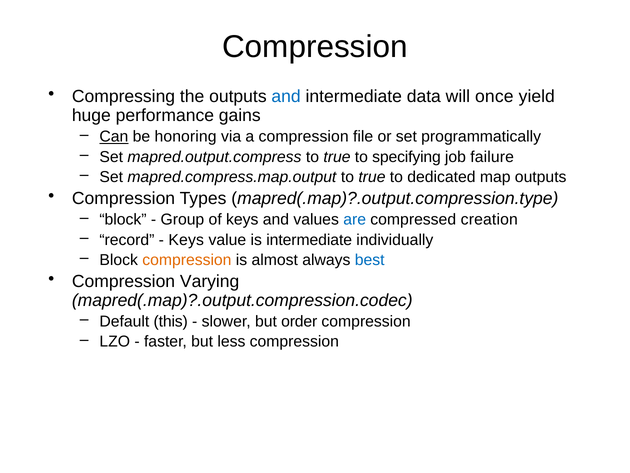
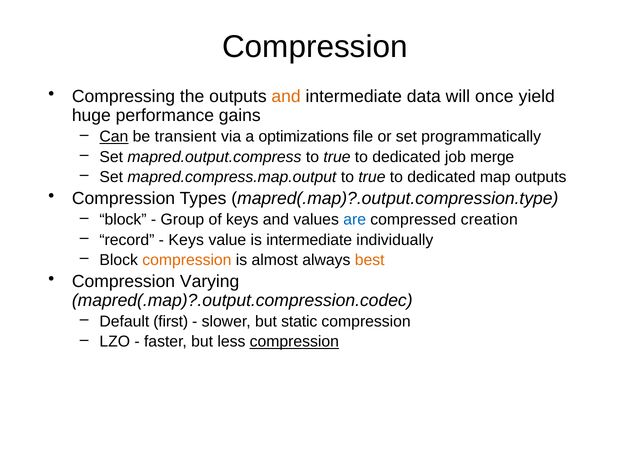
and at (286, 97) colour: blue -> orange
honoring: honoring -> transient
a compression: compression -> optimizations
specifying at (407, 157): specifying -> dedicated
failure: failure -> merge
best colour: blue -> orange
this: this -> first
order: order -> static
compression at (294, 341) underline: none -> present
